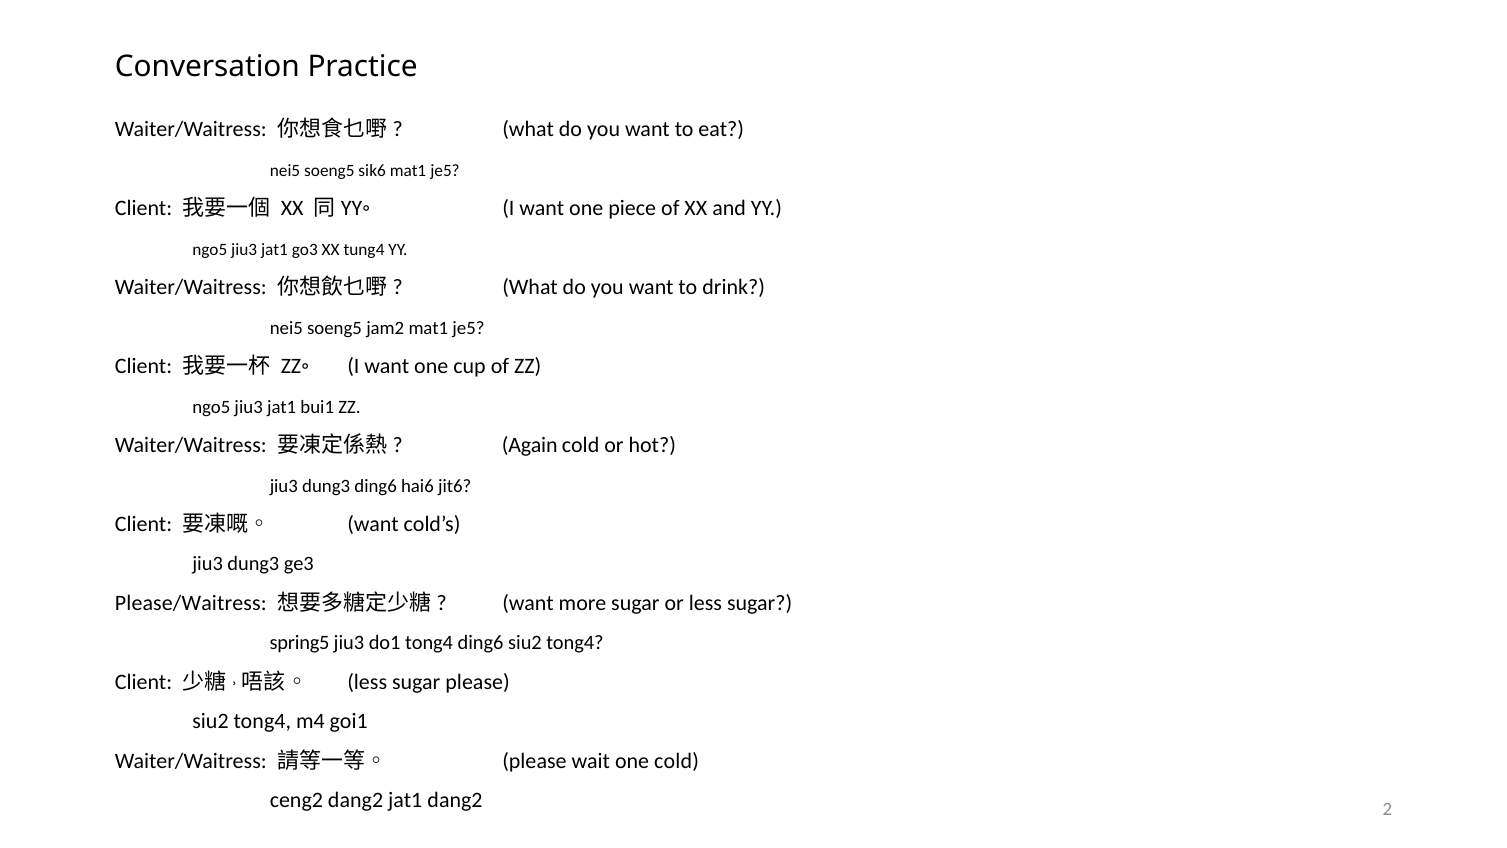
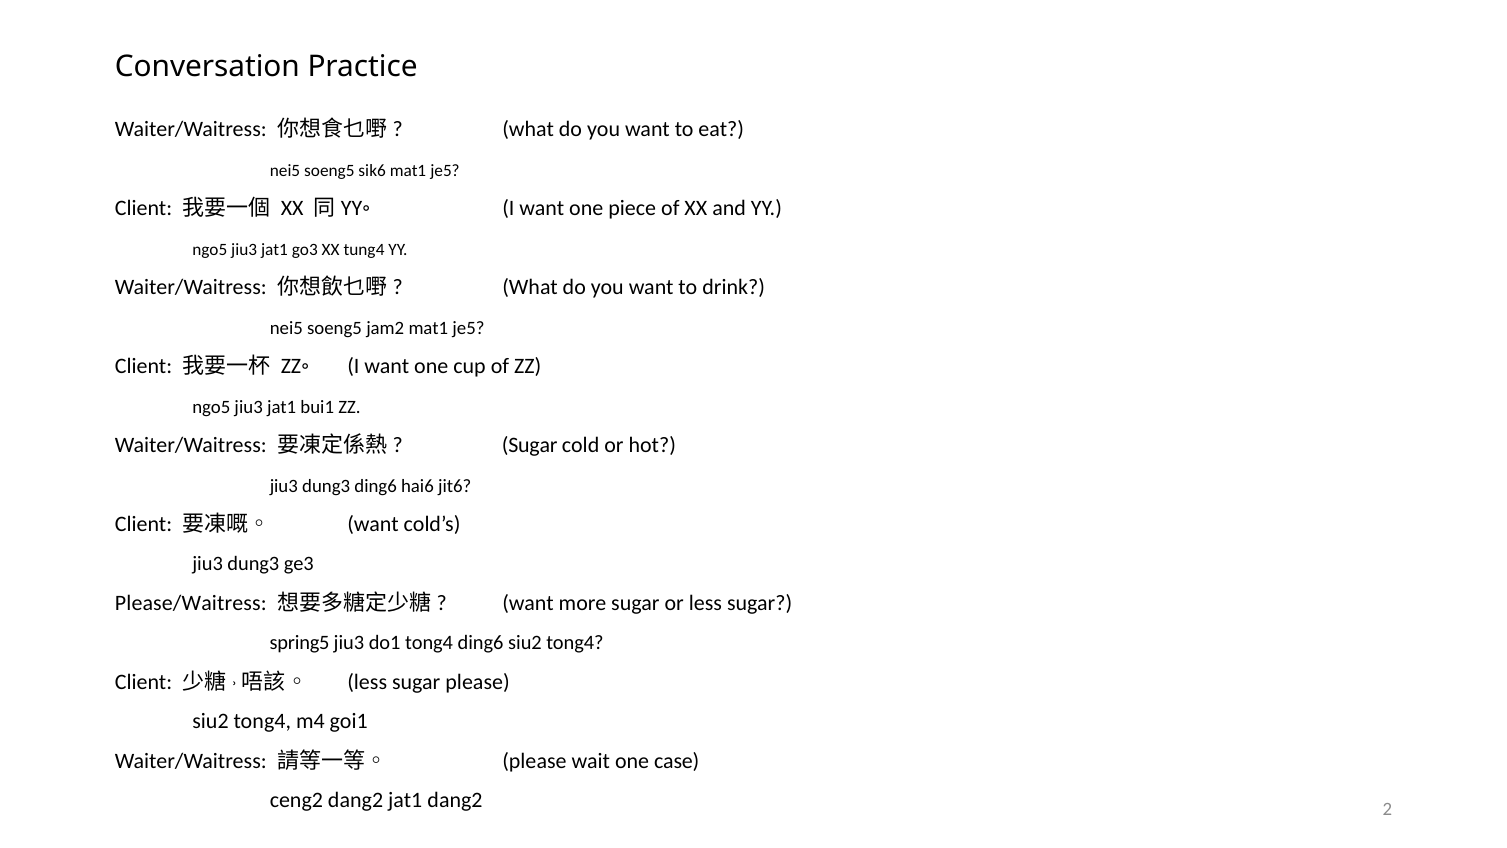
Again at (530, 445): Again -> Sugar
one cold: cold -> case
